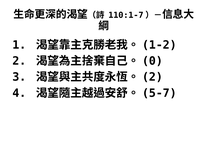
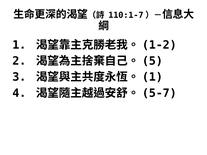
0: 0 -> 5
2 at (152, 77): 2 -> 1
